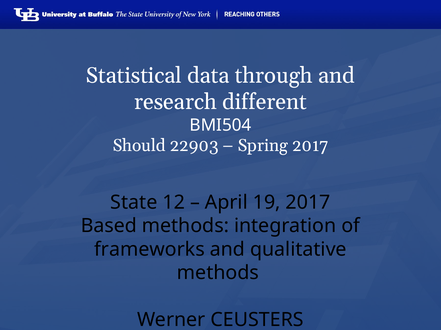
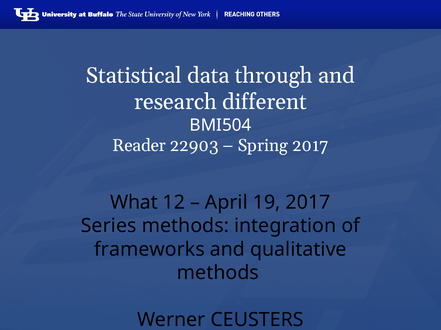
Should: Should -> Reader
State: State -> What
Based: Based -> Series
